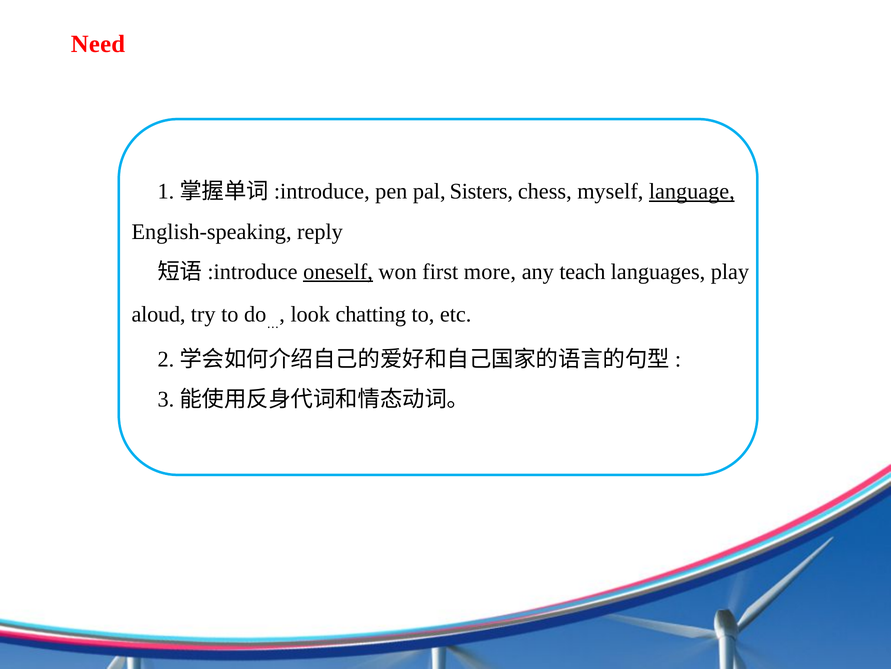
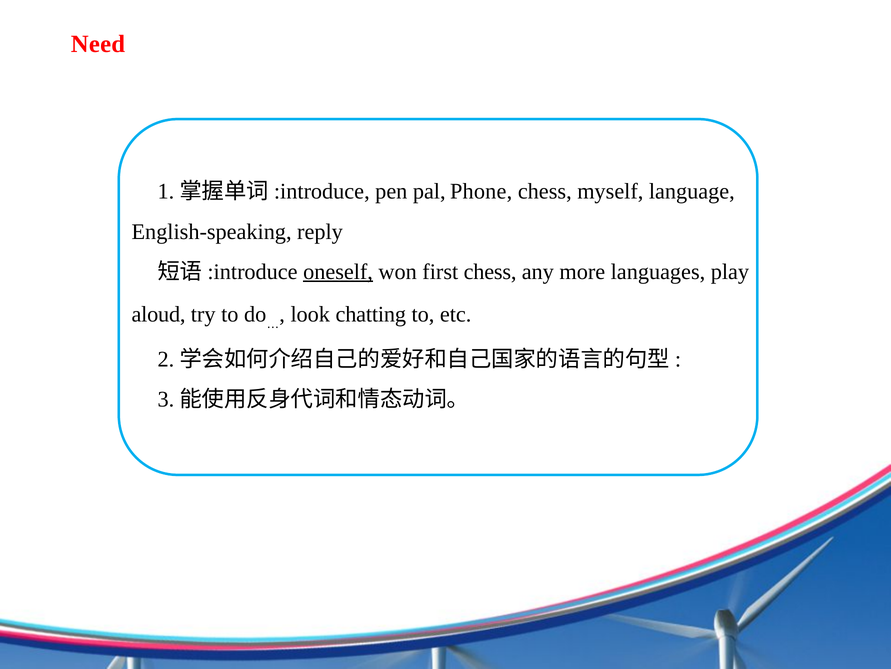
Sisters: Sisters -> Phone
language underline: present -> none
first more: more -> chess
teach: teach -> more
